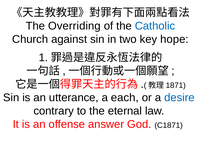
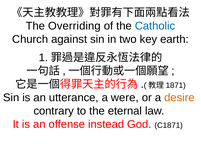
hope: hope -> earth
each: each -> were
desire colour: blue -> orange
answer: answer -> instead
